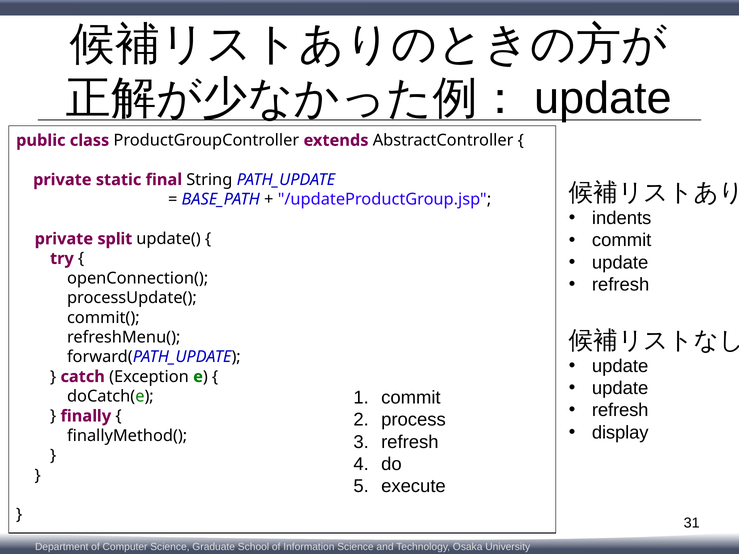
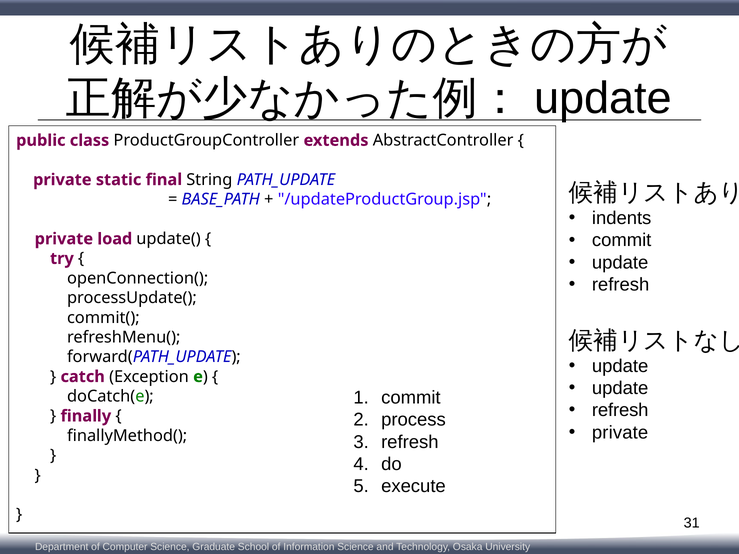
split: split -> load
display at (620, 433): display -> private
